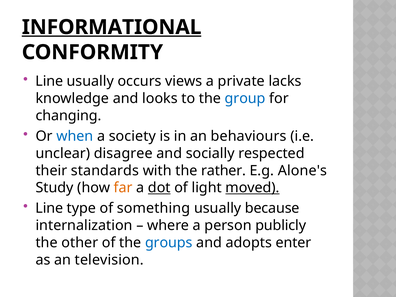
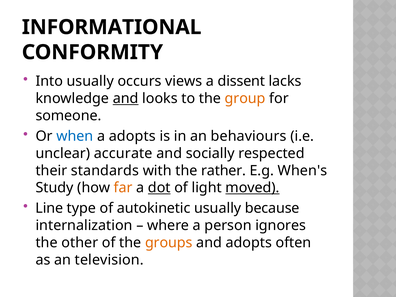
INFORMATIONAL underline: present -> none
Line at (49, 81): Line -> Into
private: private -> dissent
and at (126, 98) underline: none -> present
group colour: blue -> orange
changing: changing -> someone
a society: society -> adopts
disagree: disagree -> accurate
Alone's: Alone's -> When's
something: something -> autokinetic
publicly: publicly -> ignores
groups colour: blue -> orange
enter: enter -> often
